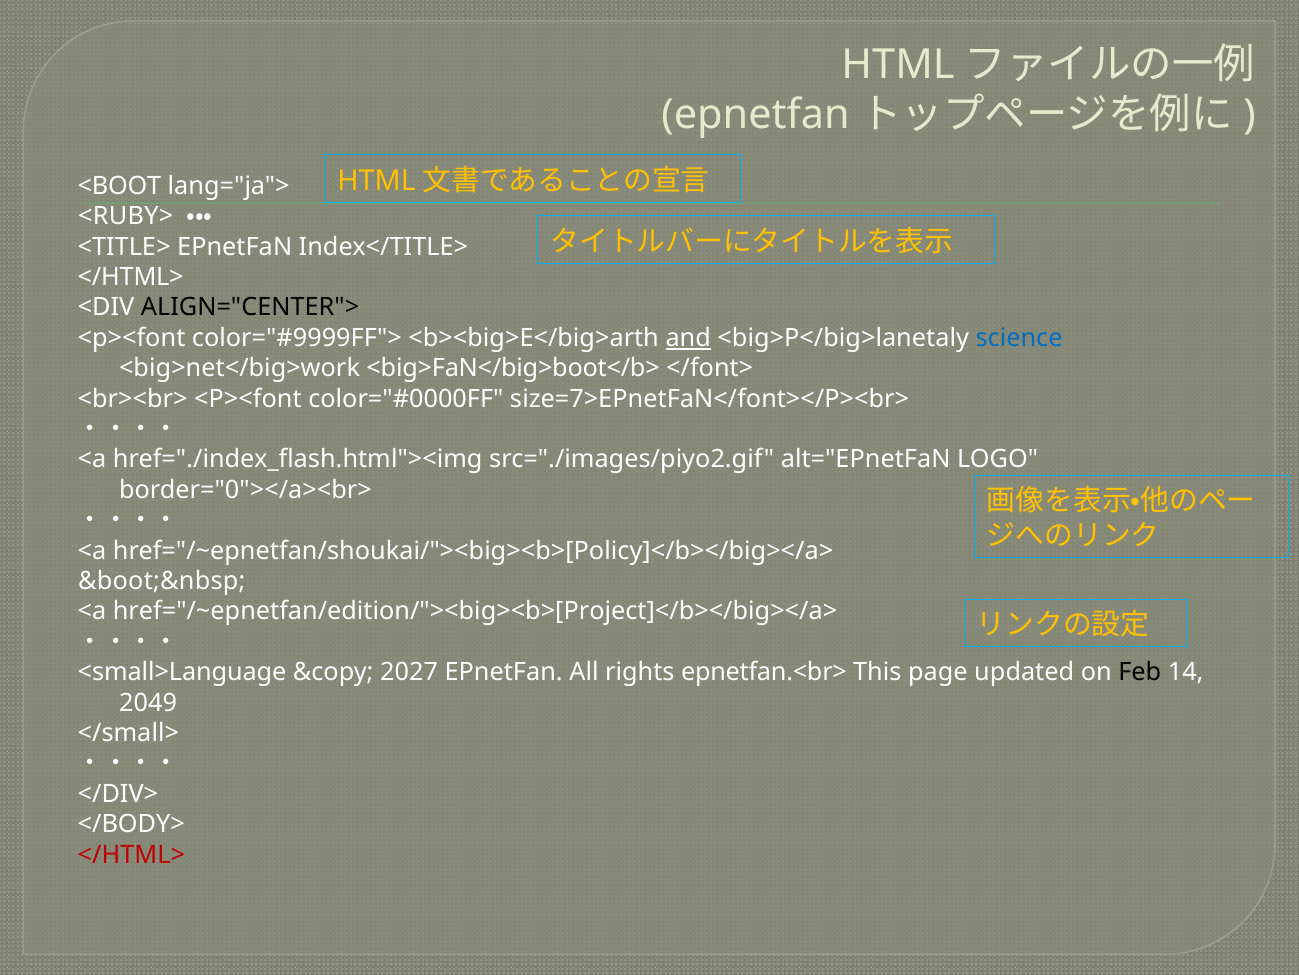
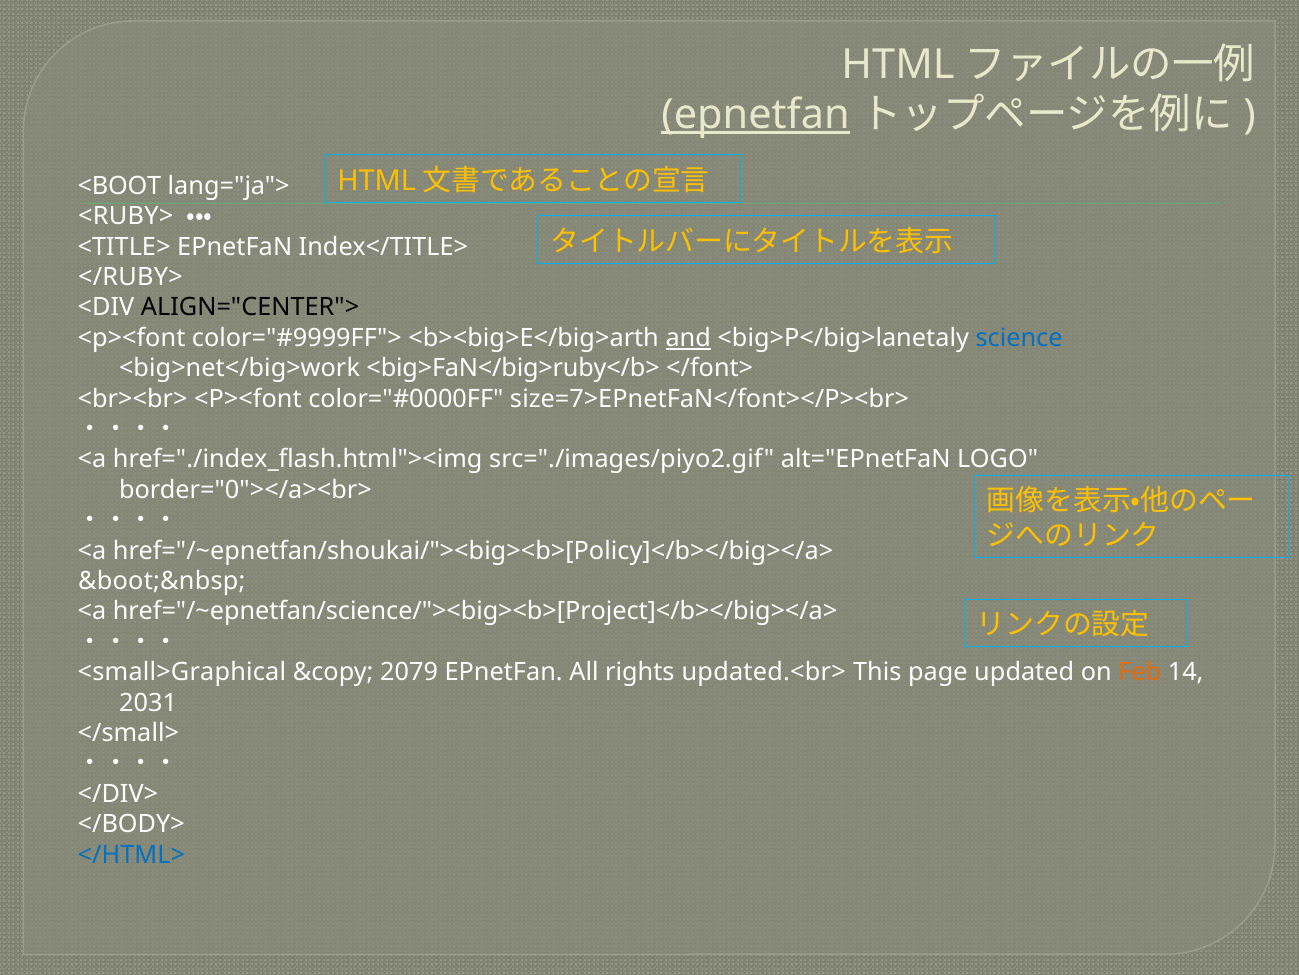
epnetfan at (756, 114) underline: none -> present
</HTML> at (131, 277): </HTML> -> </RUBY>
<big>FaN</big>boot</b>: <big>FaN</big>boot</b> -> <big>FaN</big>ruby</b>
href="/~epnetfan/edition/"><big><b>[Project]</b></big></a>: href="/~epnetfan/edition/"><big><b>[Project]</b></big></a> -> href="/~epnetfan/science/"><big><b>[Project]</b></big></a>
<small>Language: <small>Language -> <small>Graphical
2027: 2027 -> 2079
epnetfan.<br>: epnetfan.<br> -> updated.<br>
Feb colour: black -> orange
2049: 2049 -> 2031
</HTML> at (131, 854) colour: red -> blue
